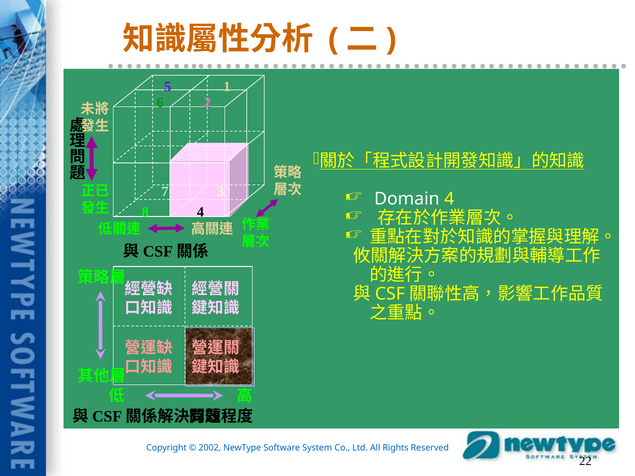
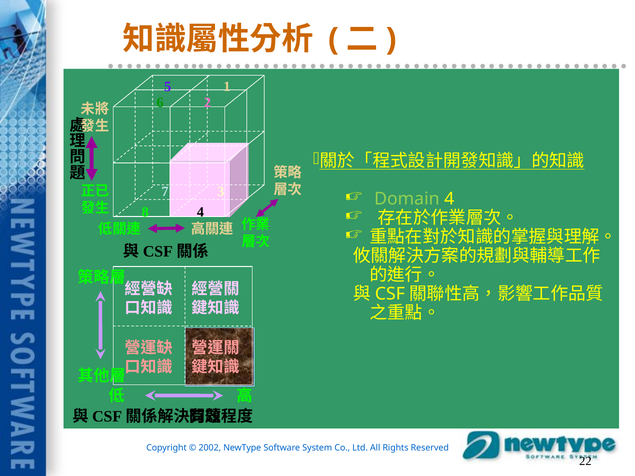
Domain colour: white -> light green
